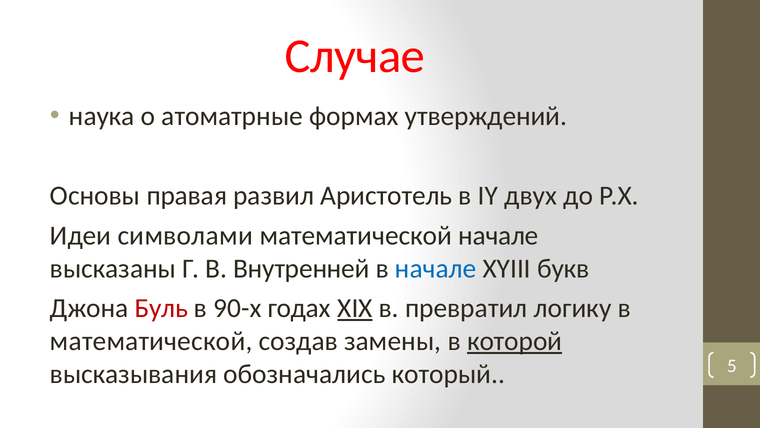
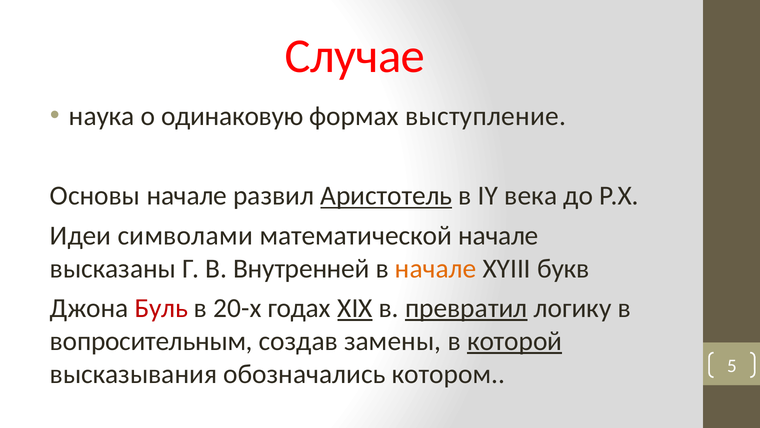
атоматрные: атоматрные -> одинаковую
утверждений: утверждений -> выступление
Основы правая: правая -> начале
Аристотель underline: none -> present
двух: двух -> века
начале at (436, 268) colour: blue -> orange
90-х: 90-х -> 20-х
превратил underline: none -> present
математической at (151, 341): математической -> вопросительным
который: который -> котором
